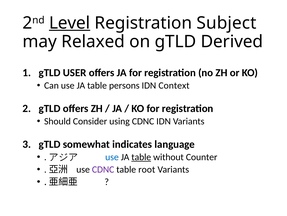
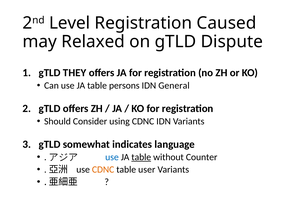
Level underline: present -> none
Subject: Subject -> Caused
Derived: Derived -> Dispute
USER: USER -> THEY
Context: Context -> General
CDNC at (103, 169) colour: purple -> orange
root: root -> user
